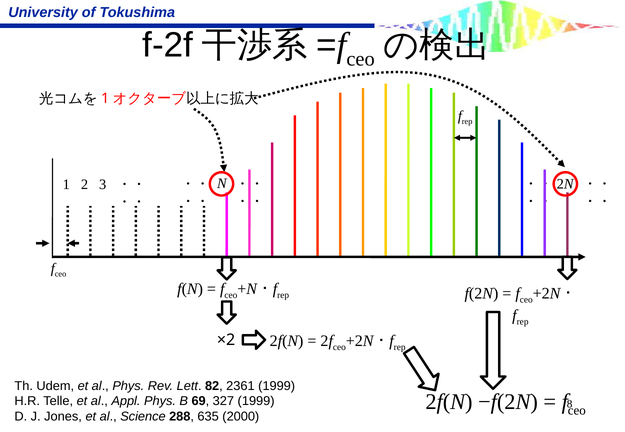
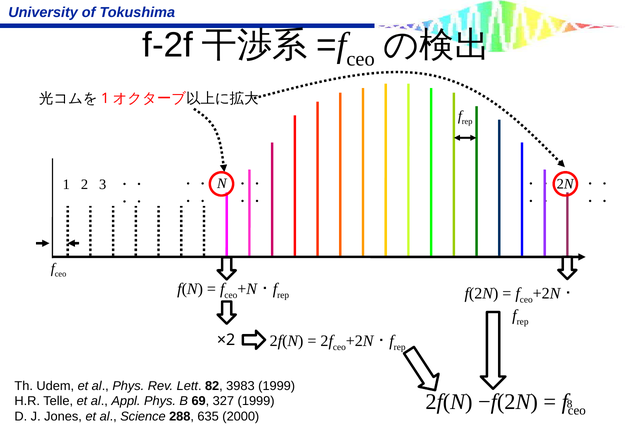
2361: 2361 -> 3983
